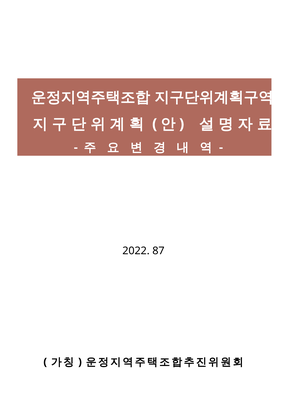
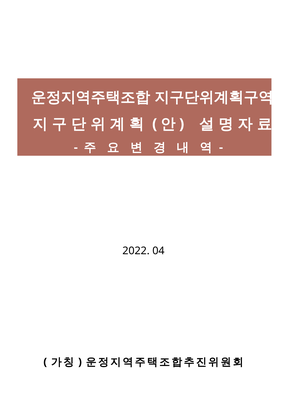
87: 87 -> 04
